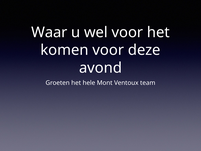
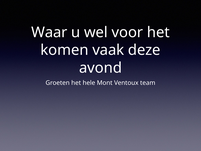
komen voor: voor -> vaak
